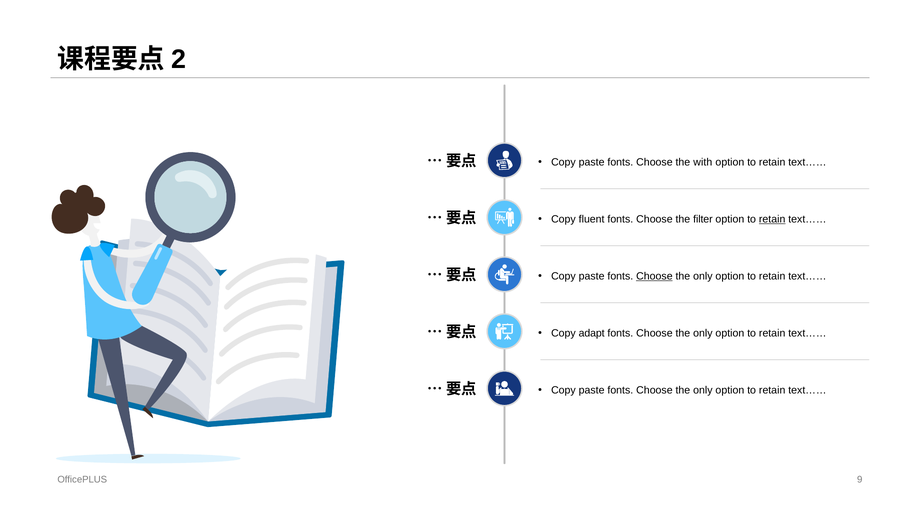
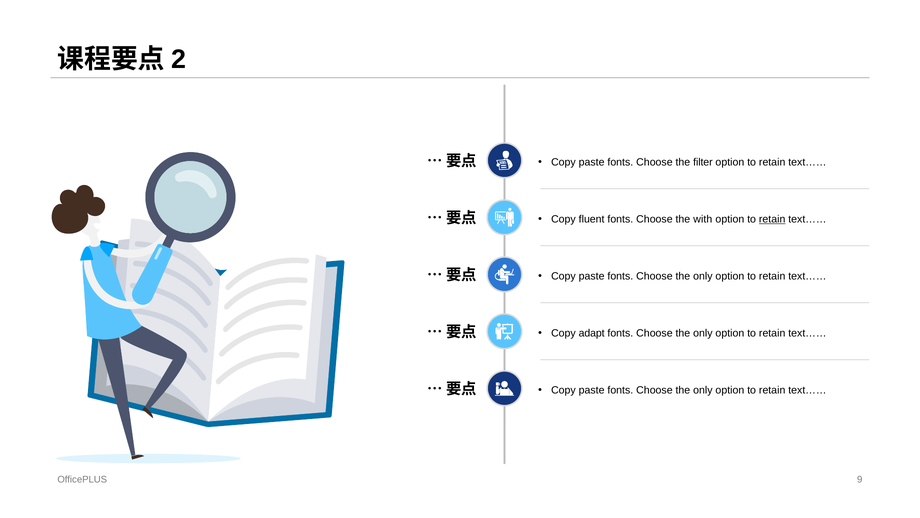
with: with -> filter
filter: filter -> with
Choose at (654, 276) underline: present -> none
